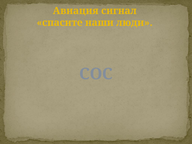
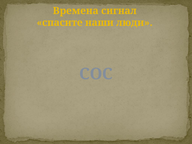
Авиация: Авиация -> Времена
